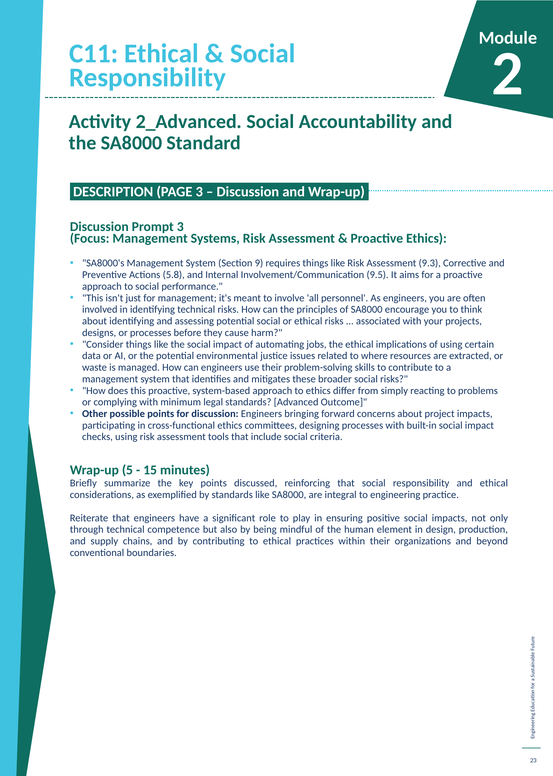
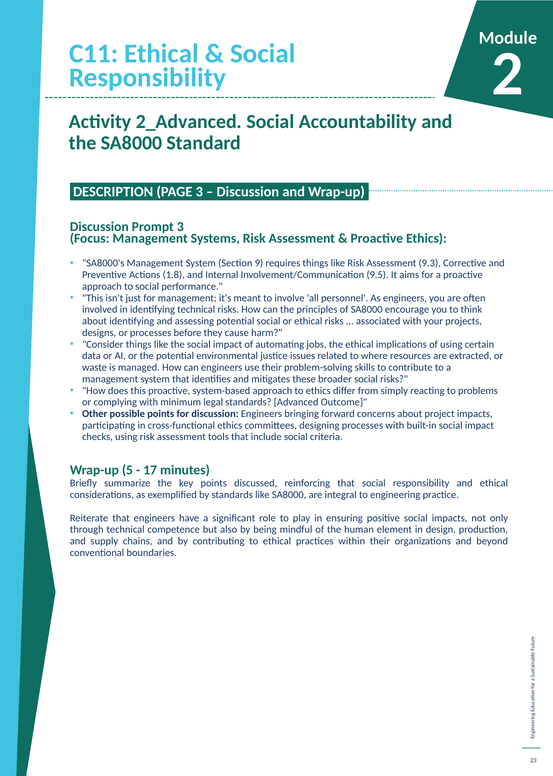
5.8: 5.8 -> 1.8
15: 15 -> 17
